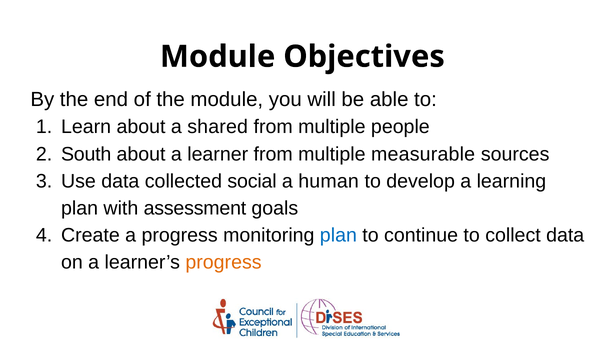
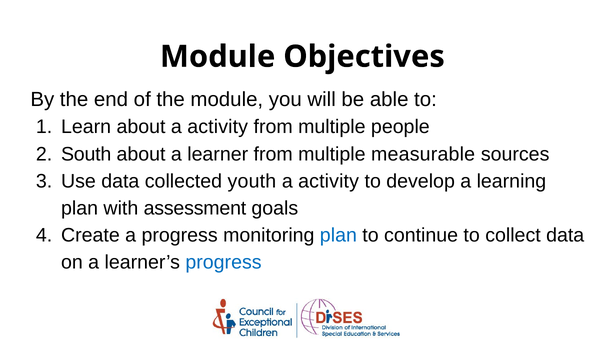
about a shared: shared -> activity
social: social -> youth
human at (329, 181): human -> activity
progress at (224, 262) colour: orange -> blue
